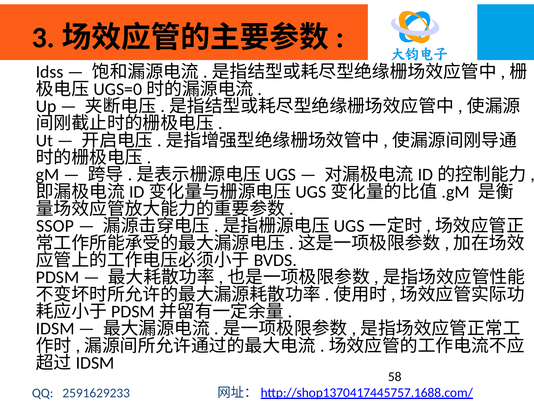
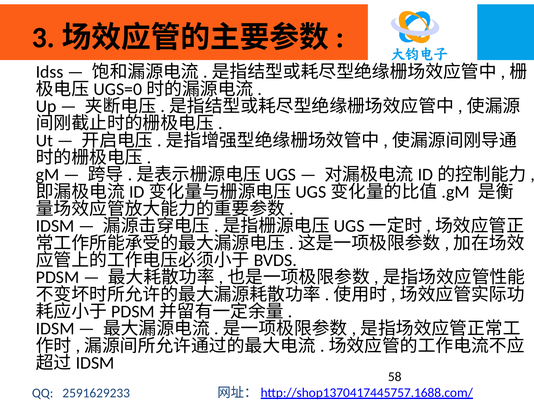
SSOP at (55, 226): SSOP -> IDSM
